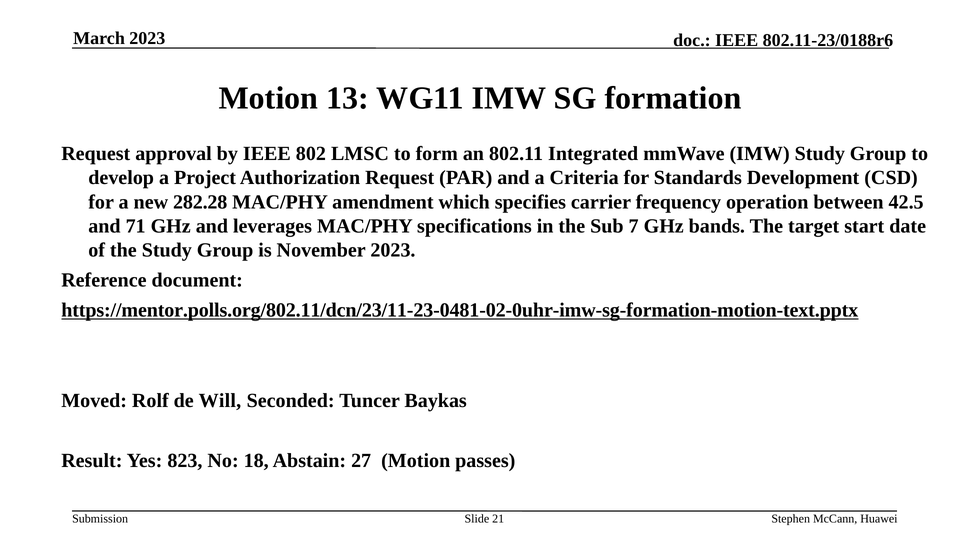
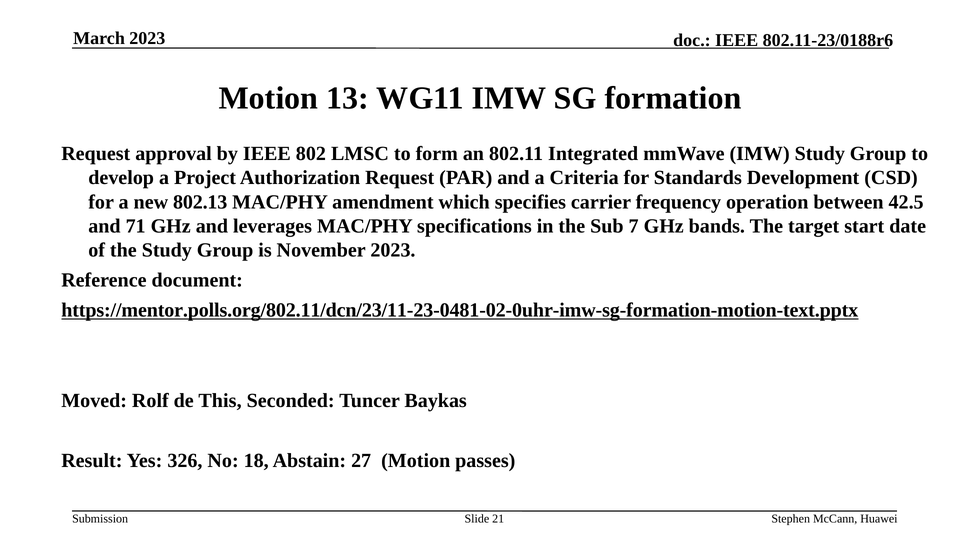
282.28: 282.28 -> 802.13
Will: Will -> This
823: 823 -> 326
